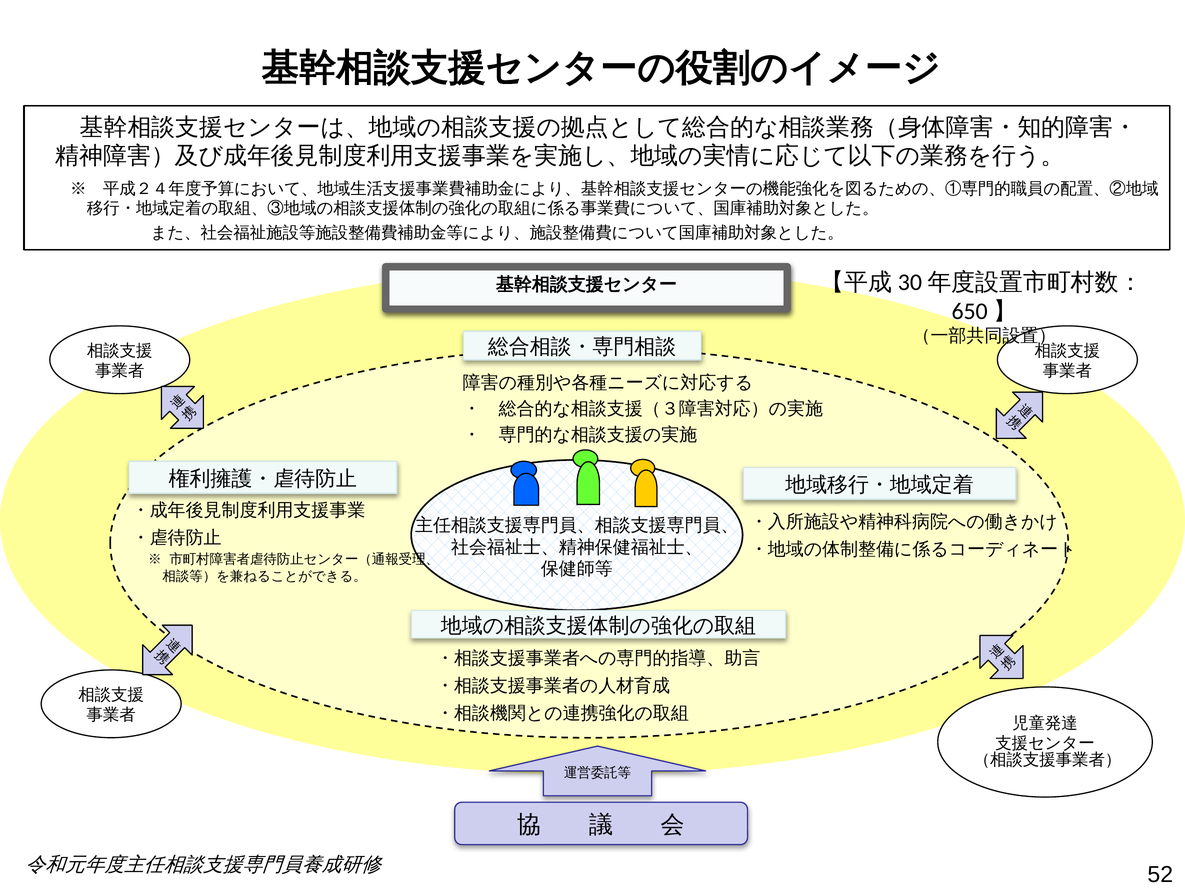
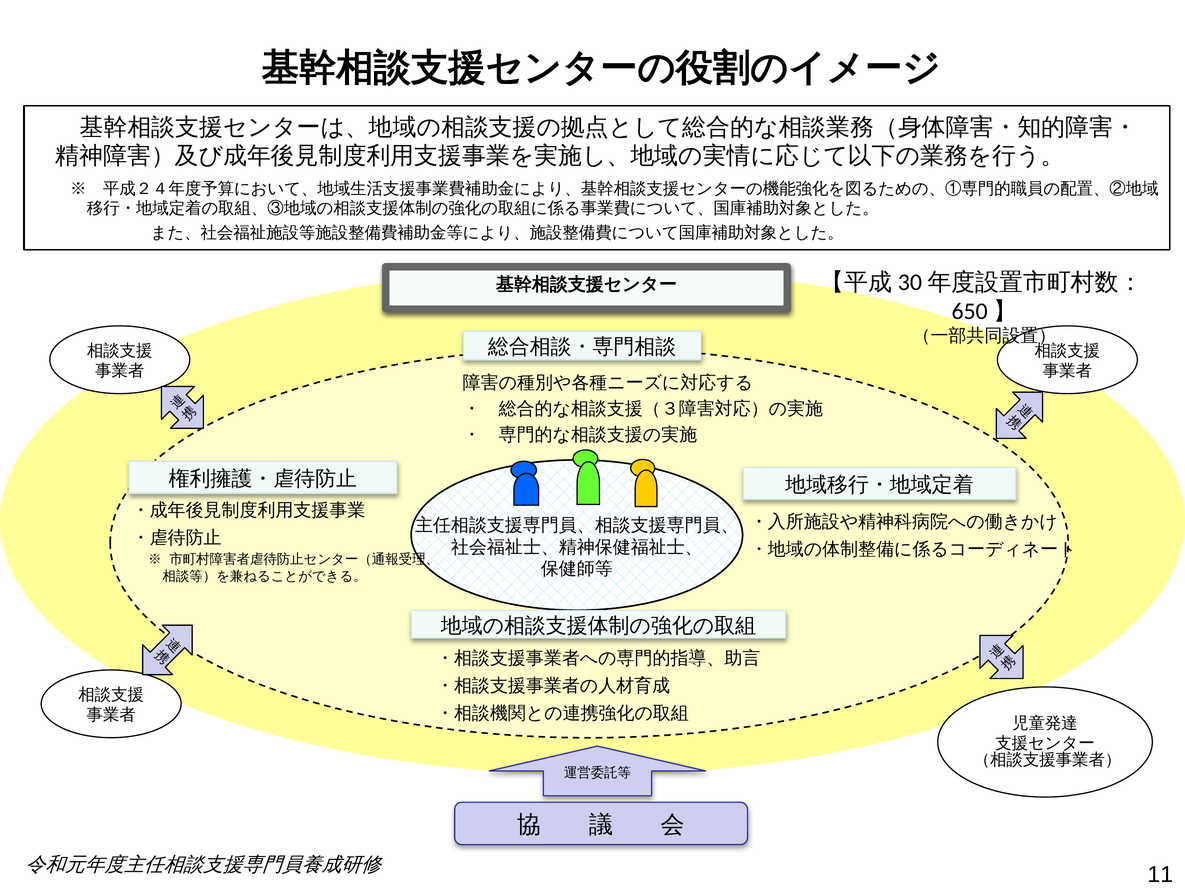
52: 52 -> 11
